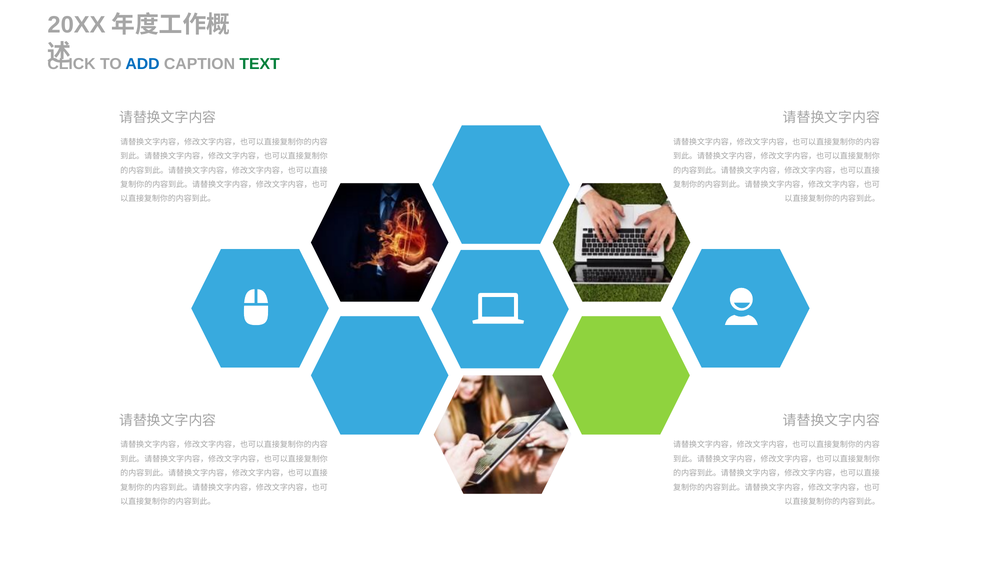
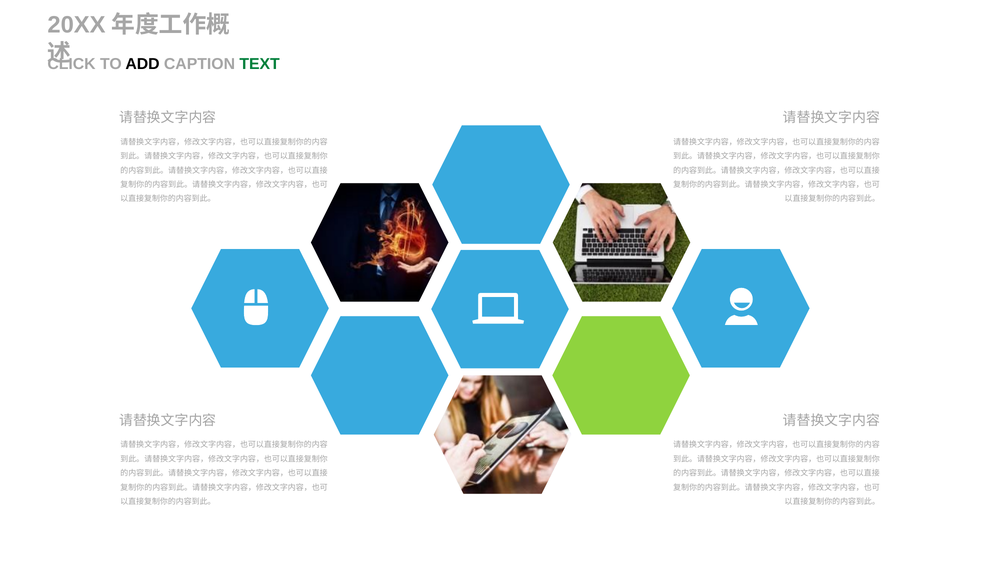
ADD colour: blue -> black
